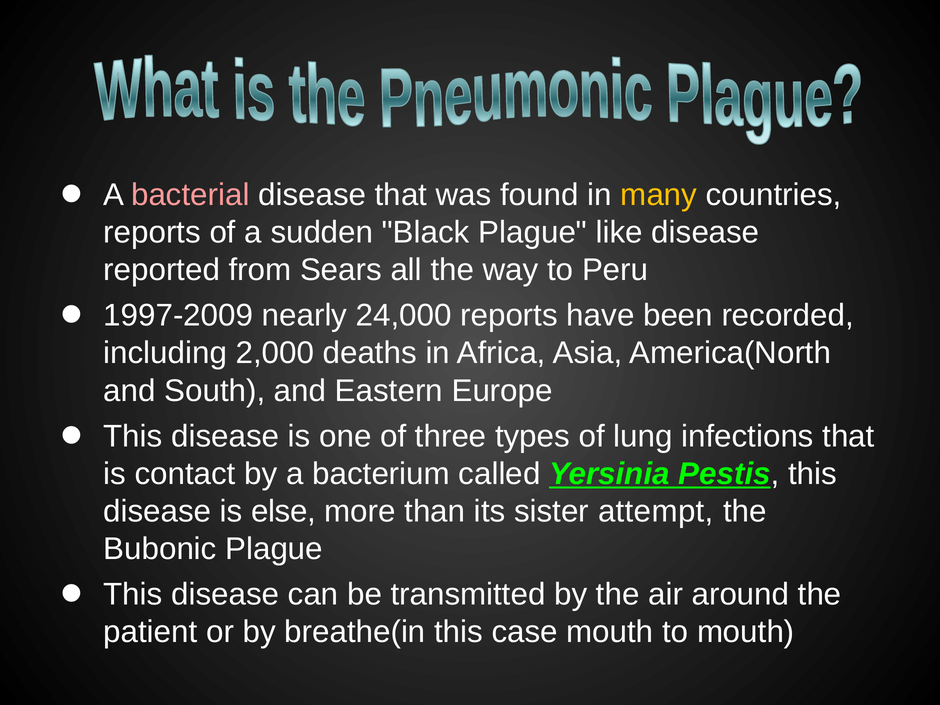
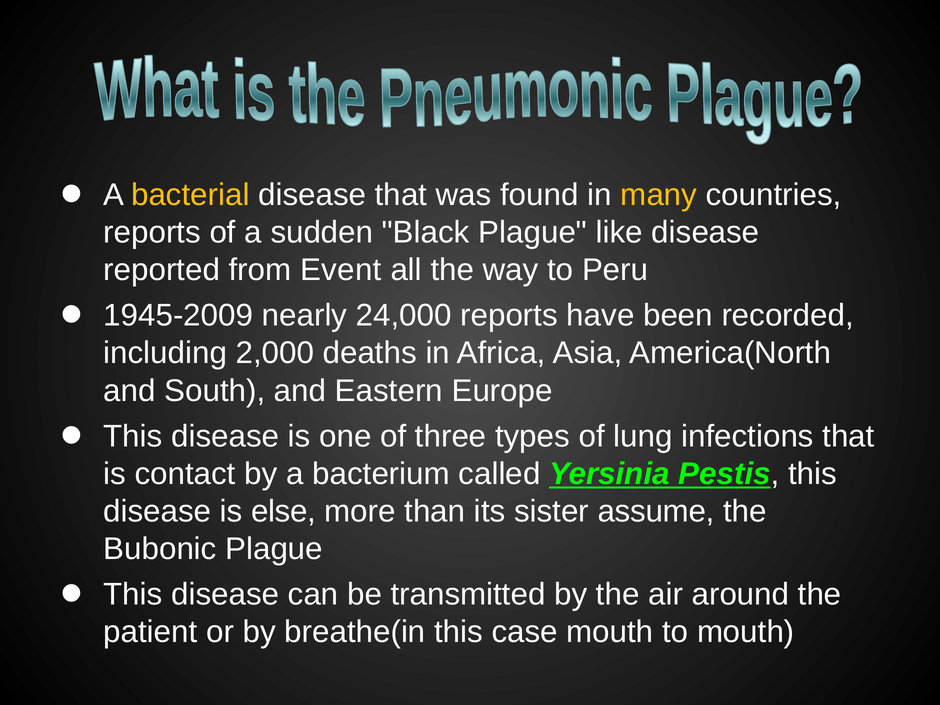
bacterial colour: pink -> yellow
Sears: Sears -> Event
1997-2009: 1997-2009 -> 1945-2009
attempt: attempt -> assume
